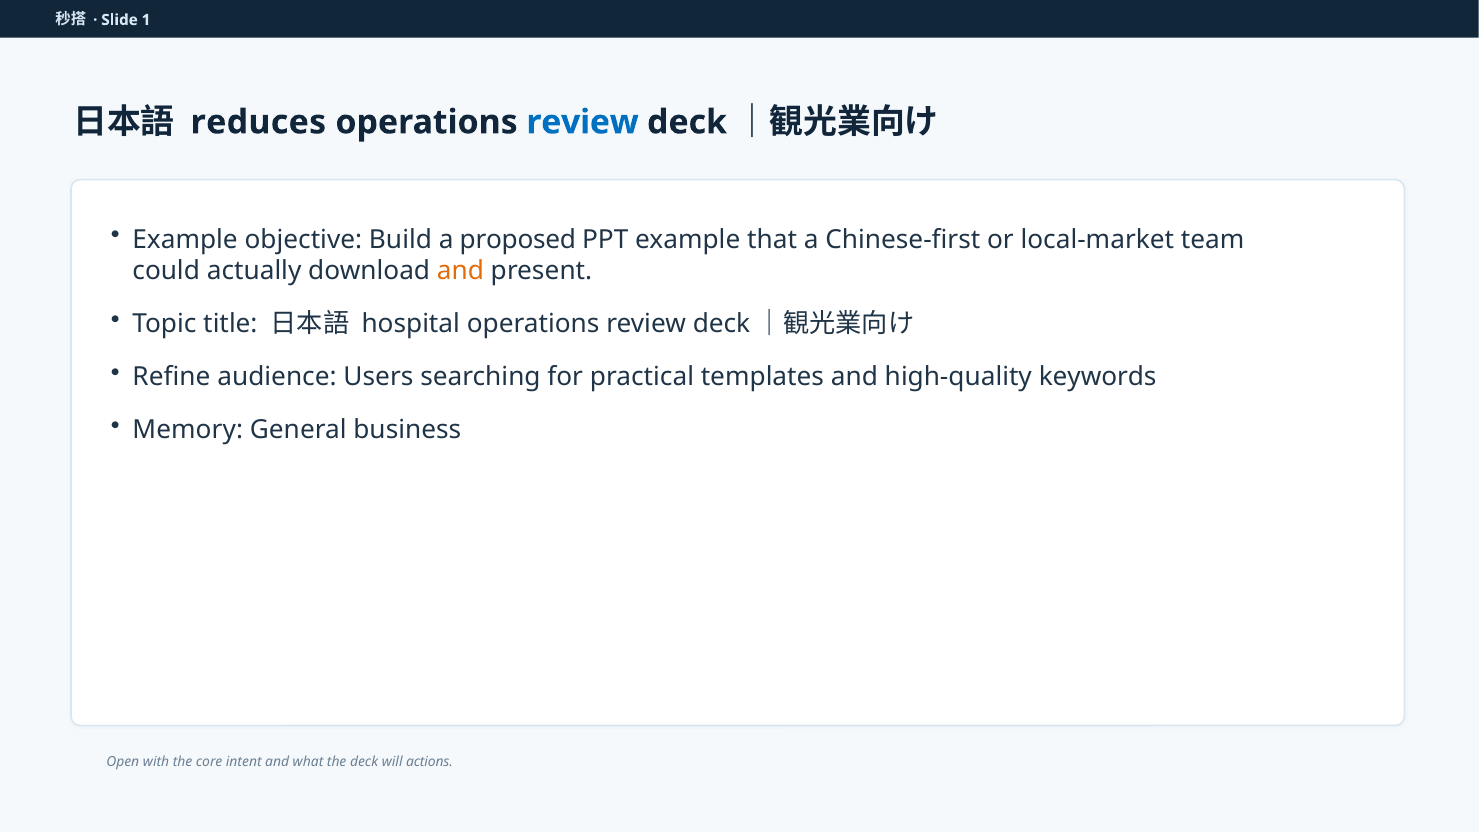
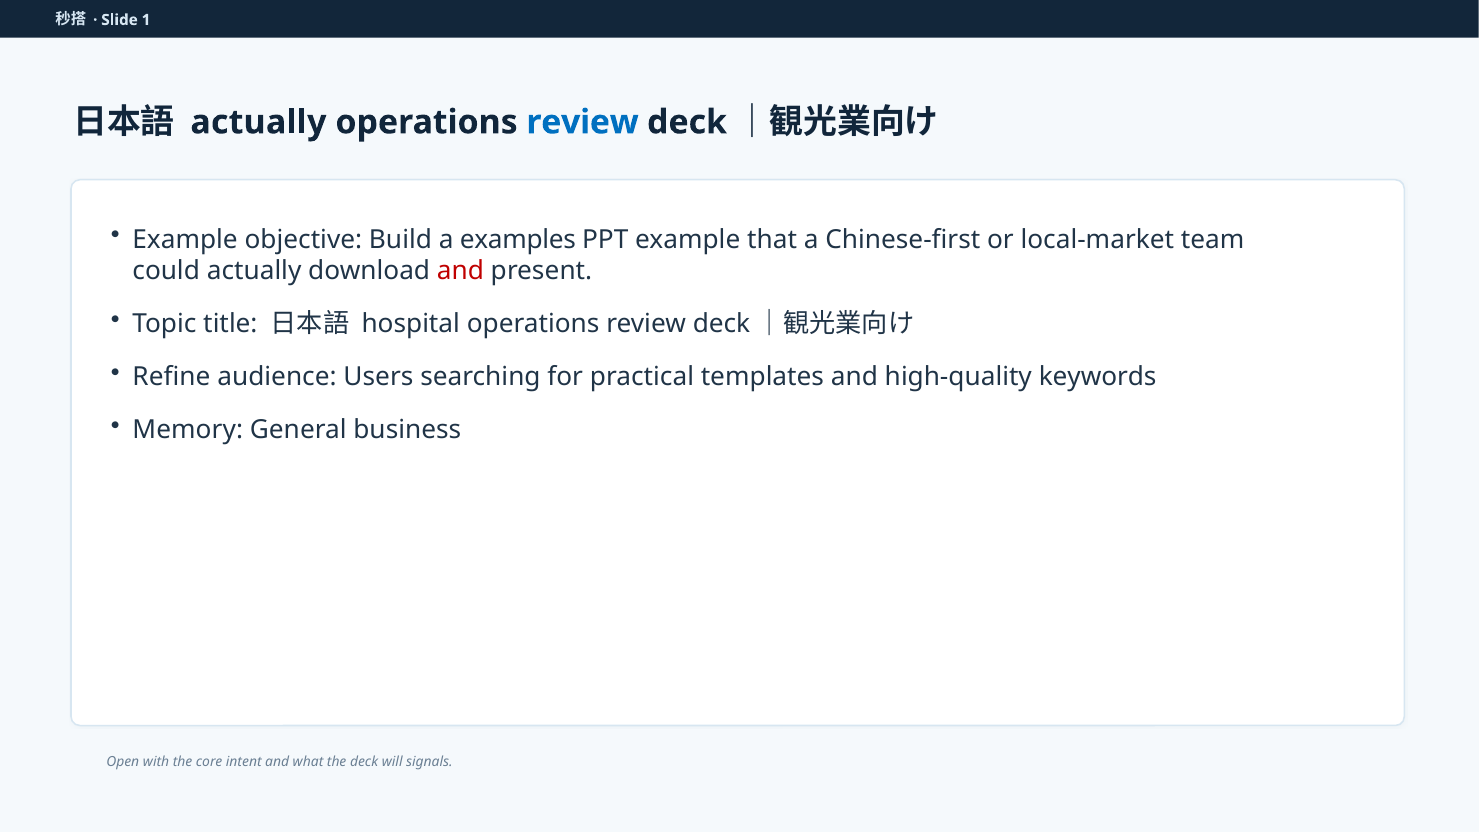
reduces at (258, 122): reduces -> actually
proposed: proposed -> examples
and at (460, 271) colour: orange -> red
actions: actions -> signals
